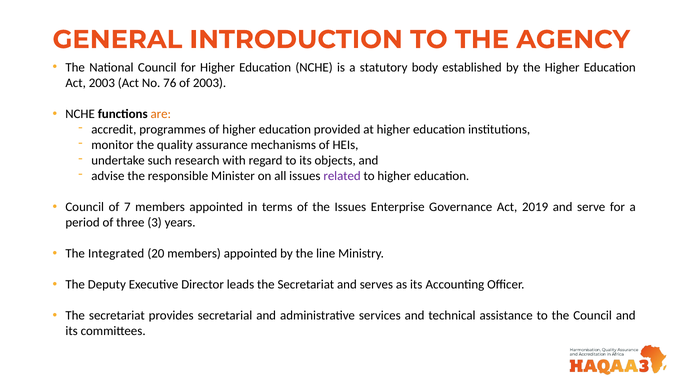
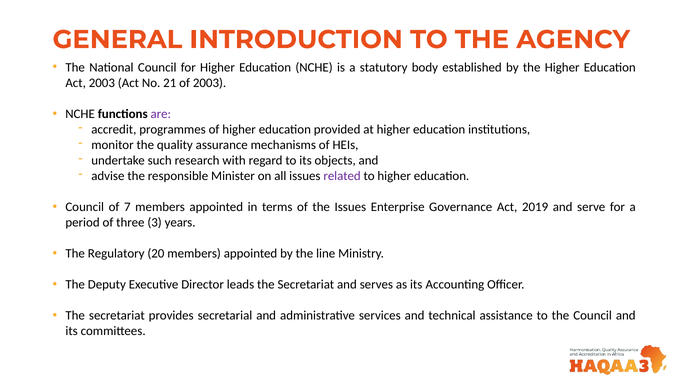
76: 76 -> 21
are colour: orange -> purple
Integrated: Integrated -> Regulatory
